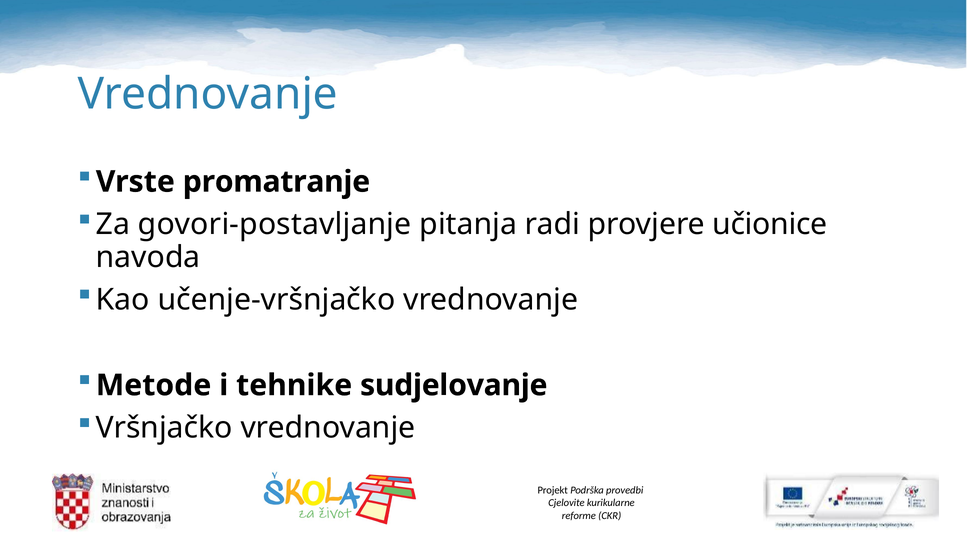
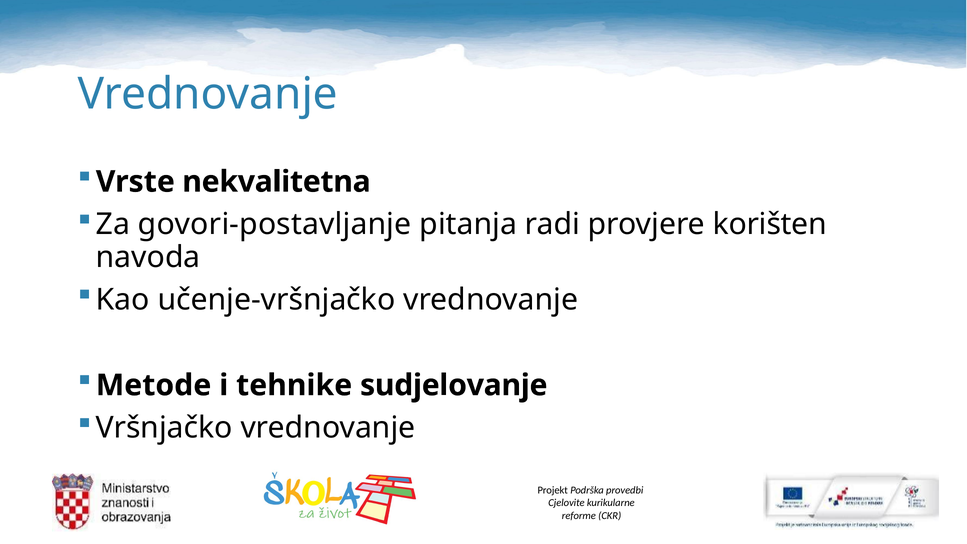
promatranje: promatranje -> nekvalitetna
učionice: učionice -> korišten
